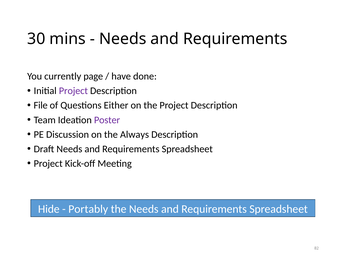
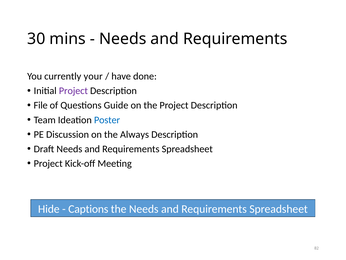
page: page -> your
Either: Either -> Guide
Poster colour: purple -> blue
Portably: Portably -> Captions
